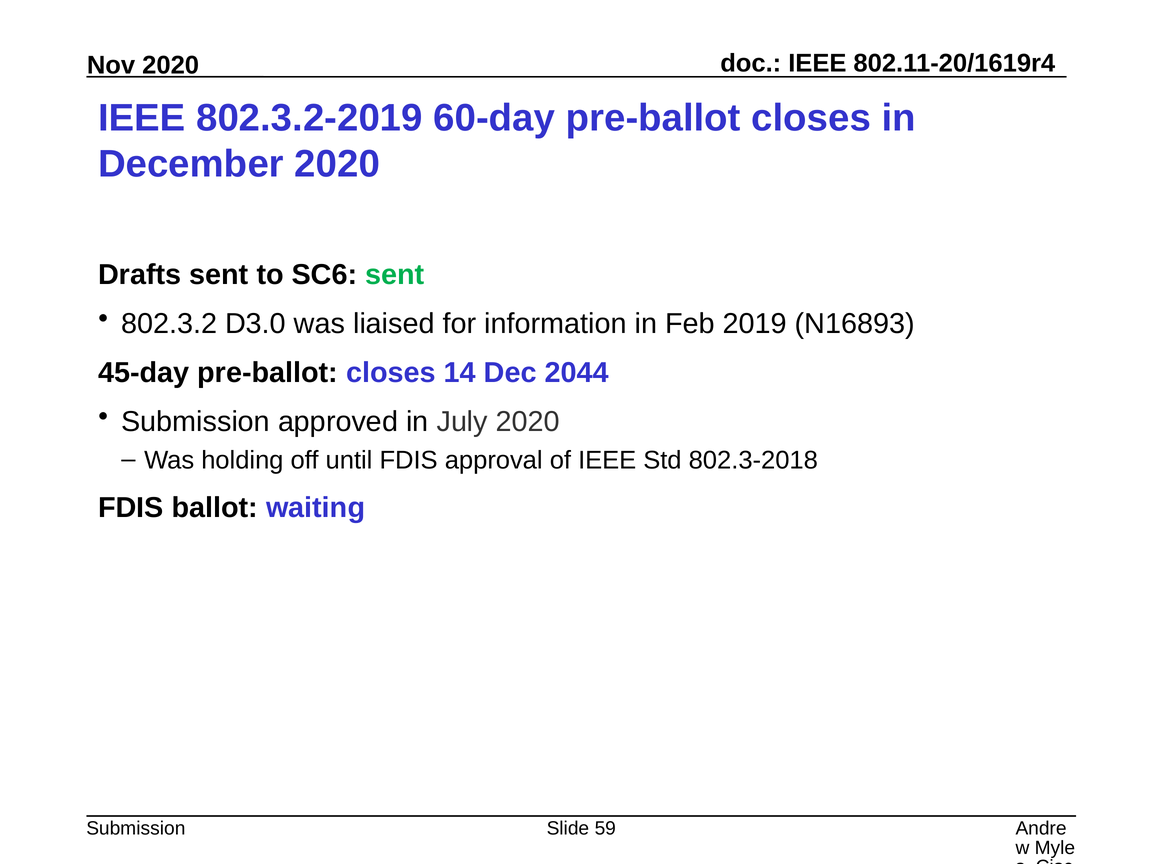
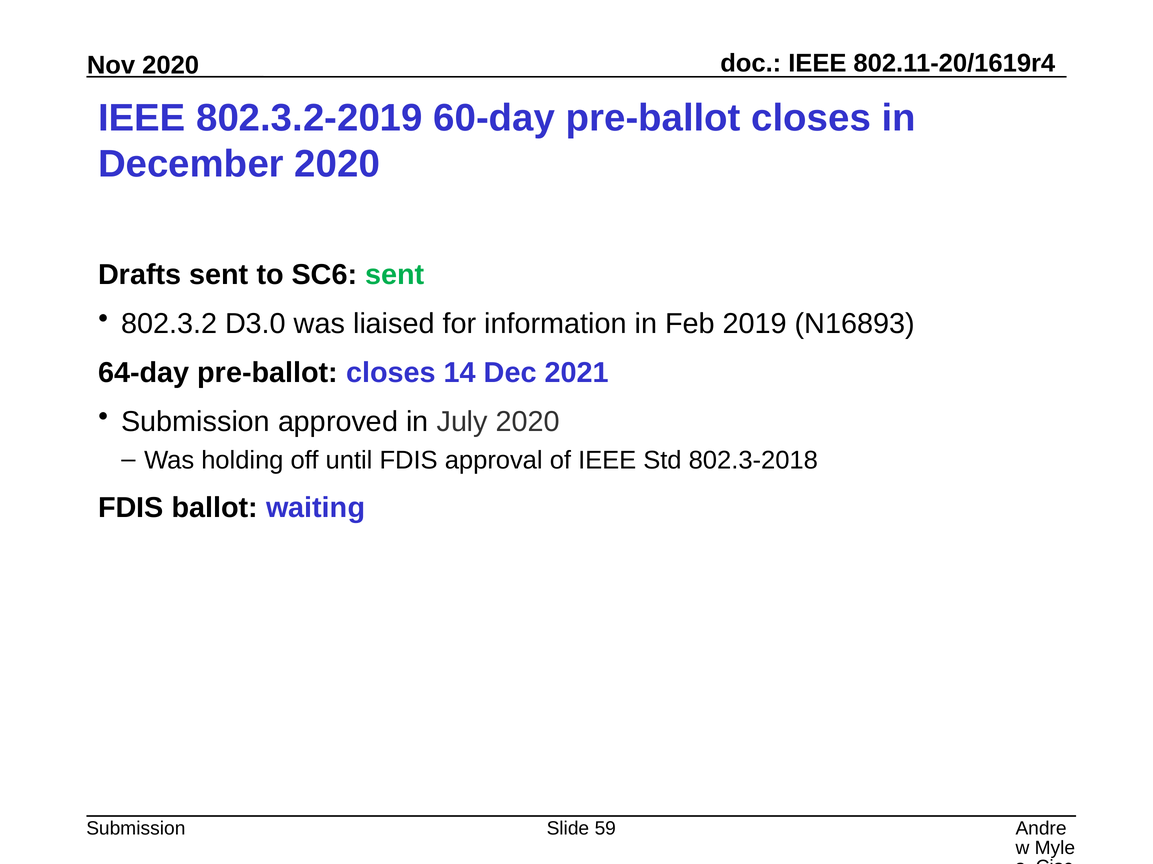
45-day: 45-day -> 64-day
2044: 2044 -> 2021
